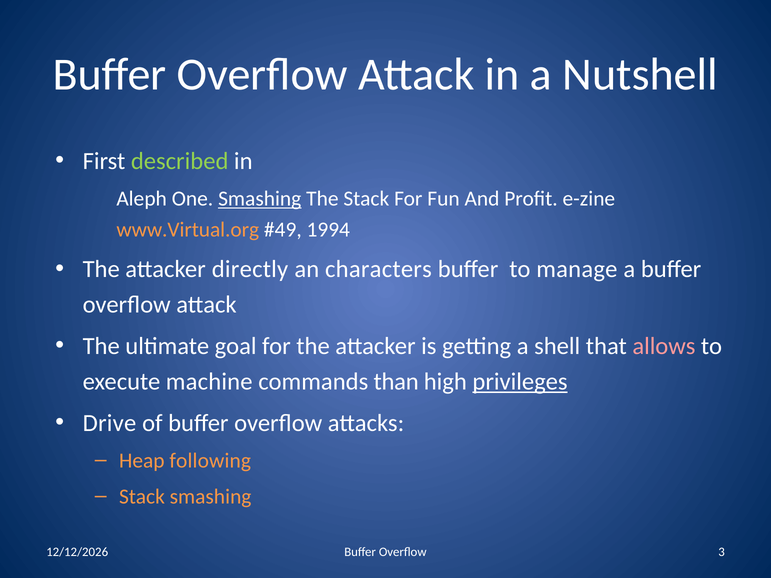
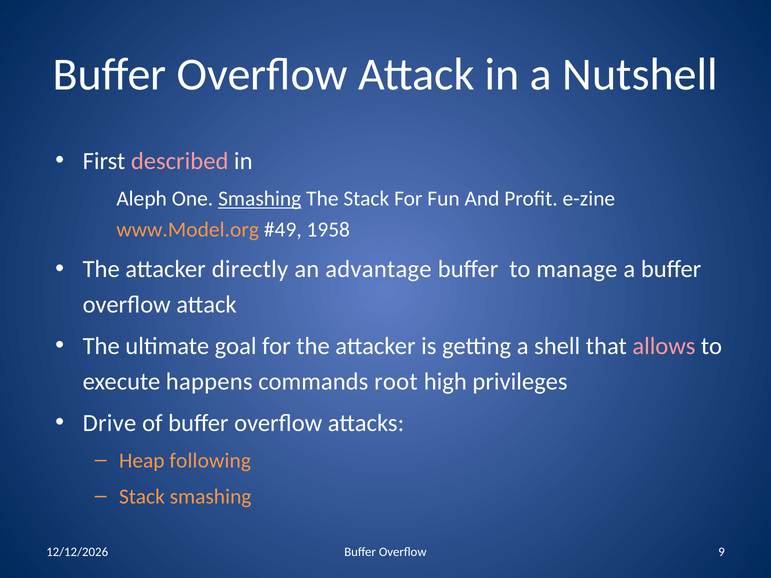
described colour: light green -> pink
www.Virtual.org: www.Virtual.org -> www.Model.org
1994: 1994 -> 1958
characters: characters -> advantage
machine: machine -> happens
than: than -> root
privileges underline: present -> none
3: 3 -> 9
